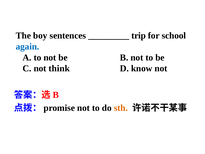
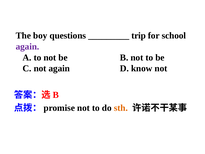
sentences: sentences -> questions
again at (27, 46) colour: blue -> purple
not think: think -> again
